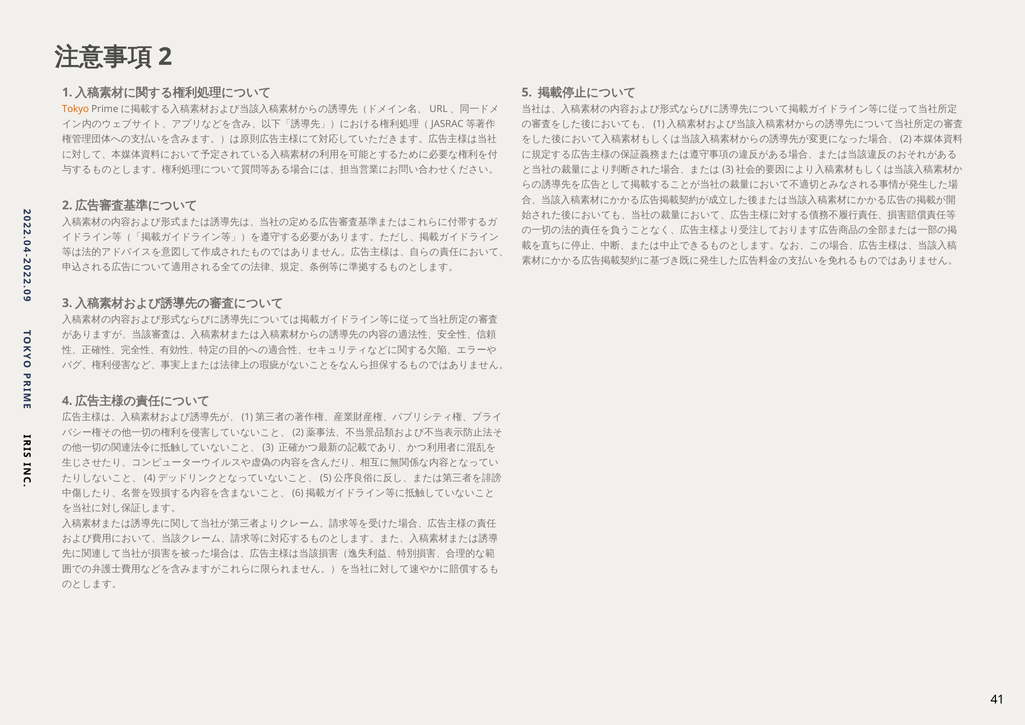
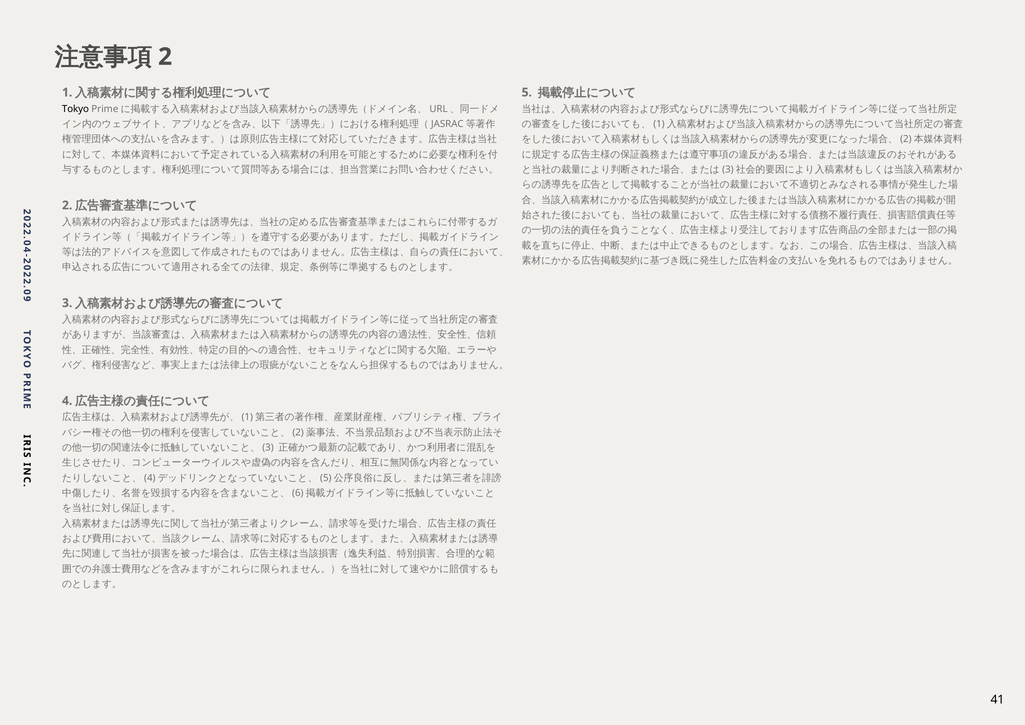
Tokyo colour: orange -> black
